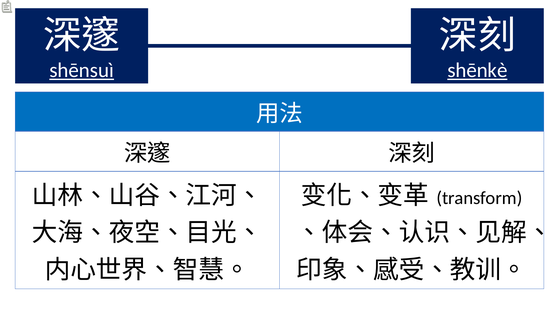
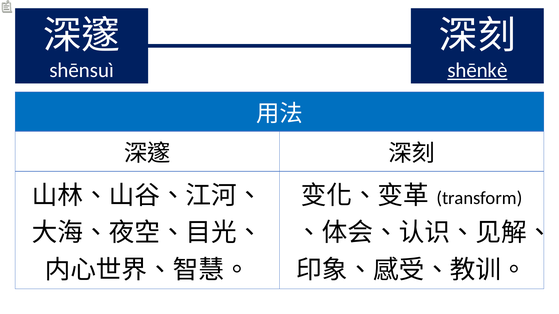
shēnsuì underline: present -> none
